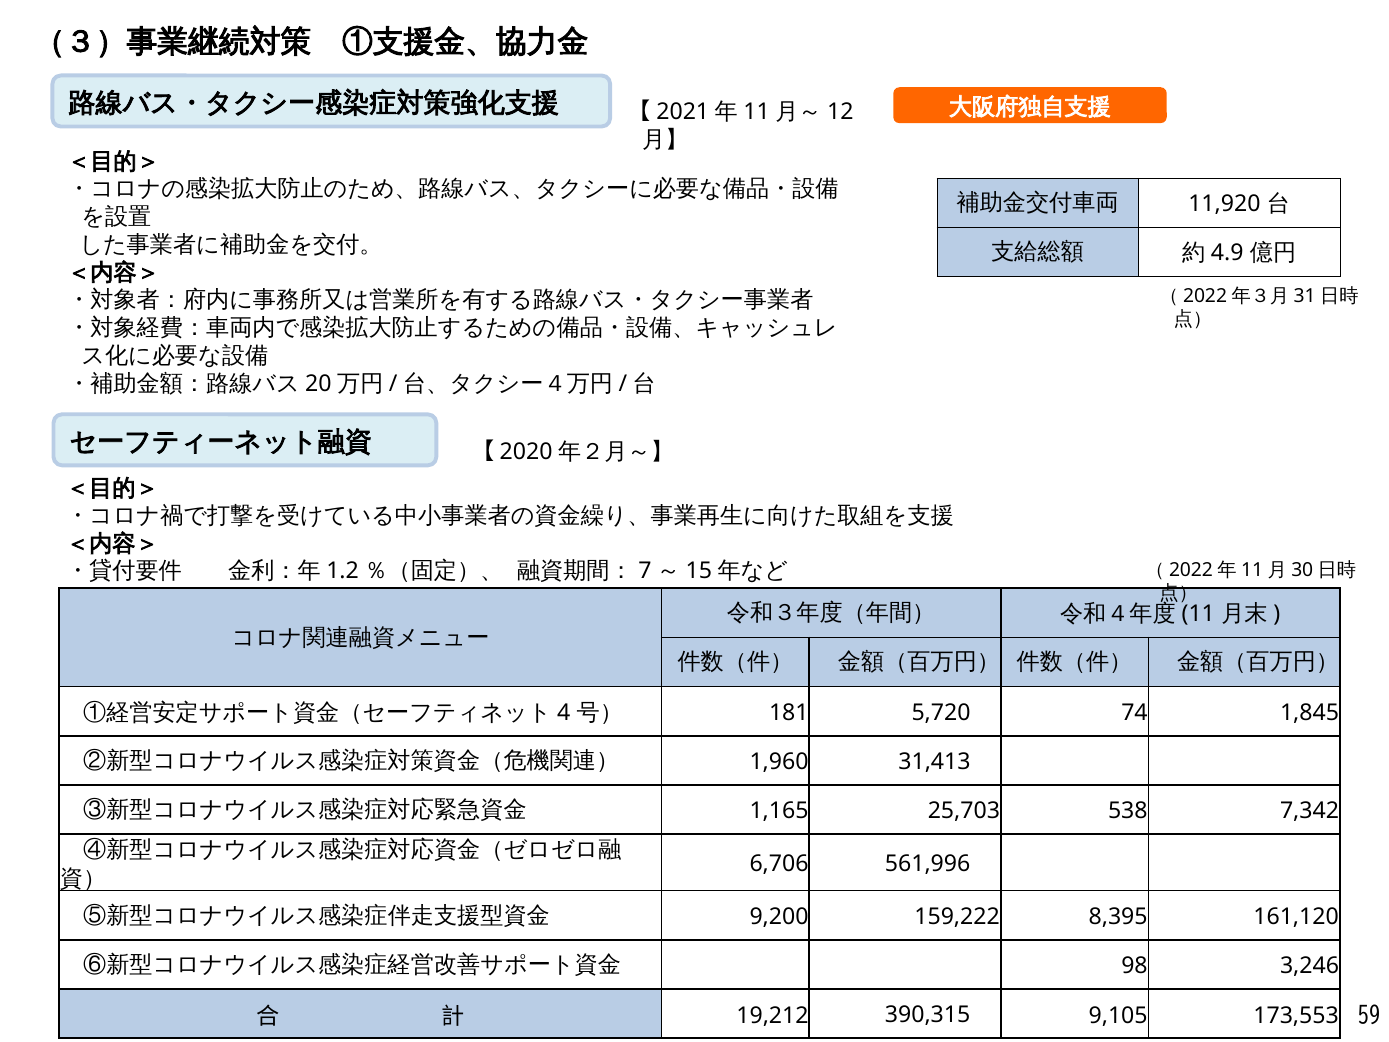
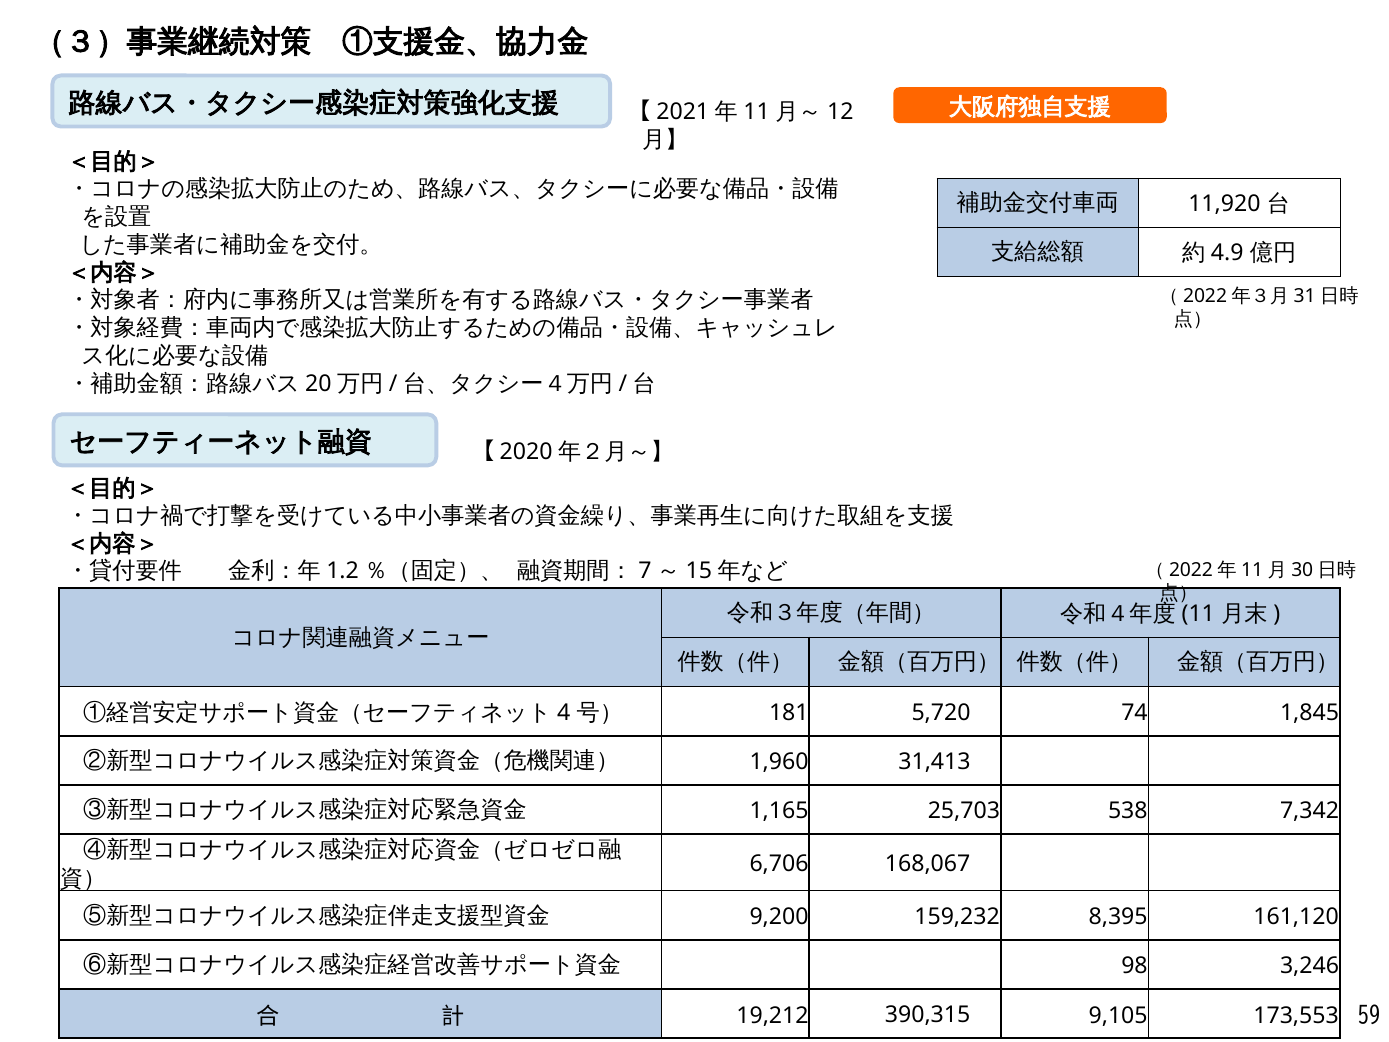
561,996: 561,996 -> 168,067
159,222: 159,222 -> 159,232
